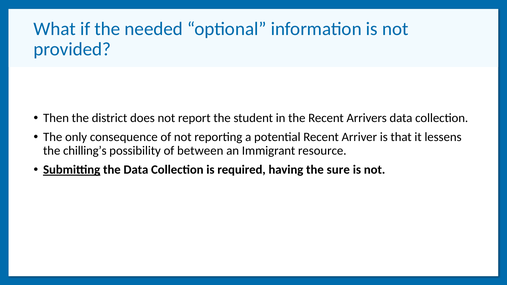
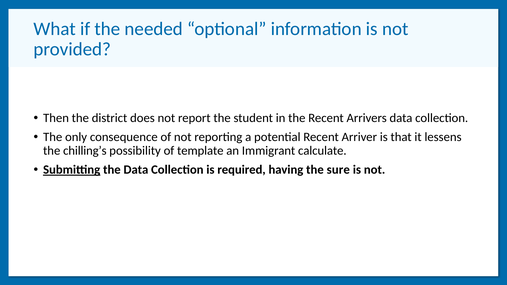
between: between -> template
resource: resource -> calculate
